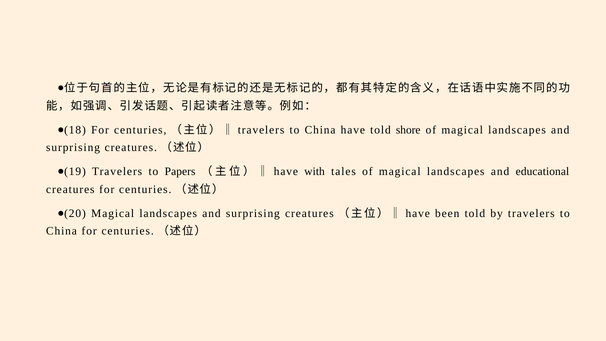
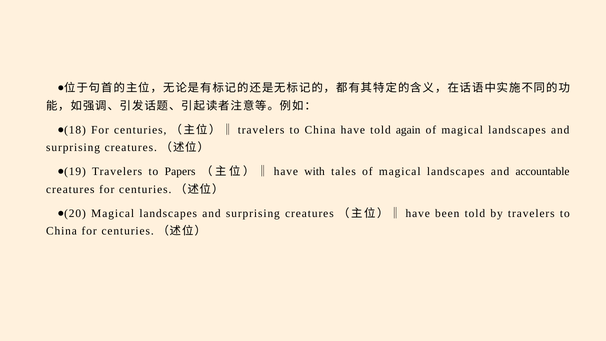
shore: shore -> again
educational: educational -> accountable
